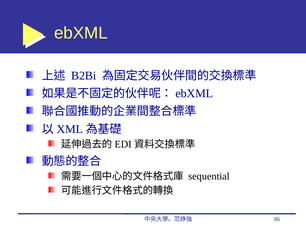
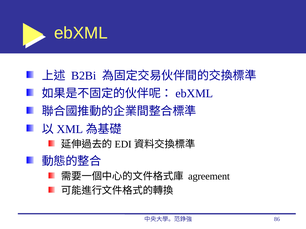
sequential: sequential -> agreement
